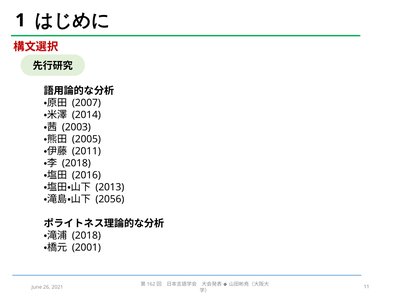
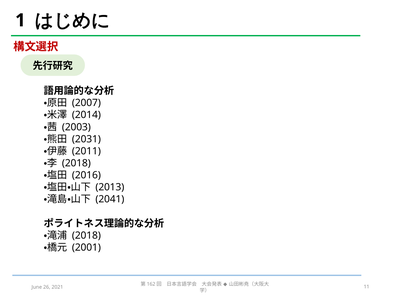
2005: 2005 -> 2031
2056: 2056 -> 2041
